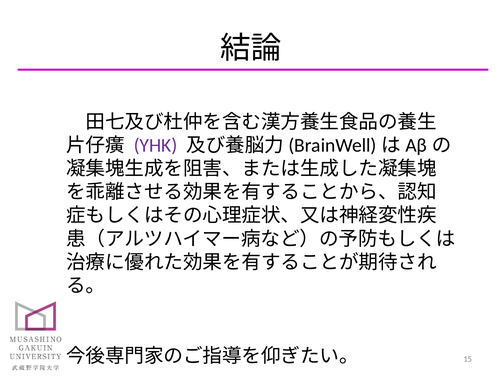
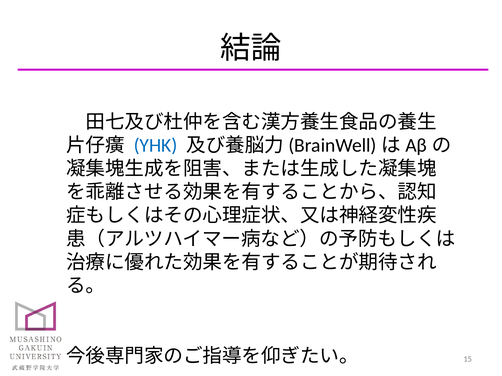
YHK colour: purple -> blue
